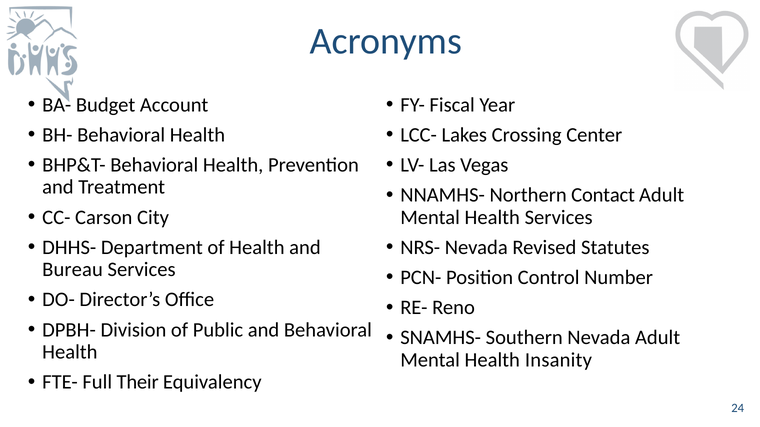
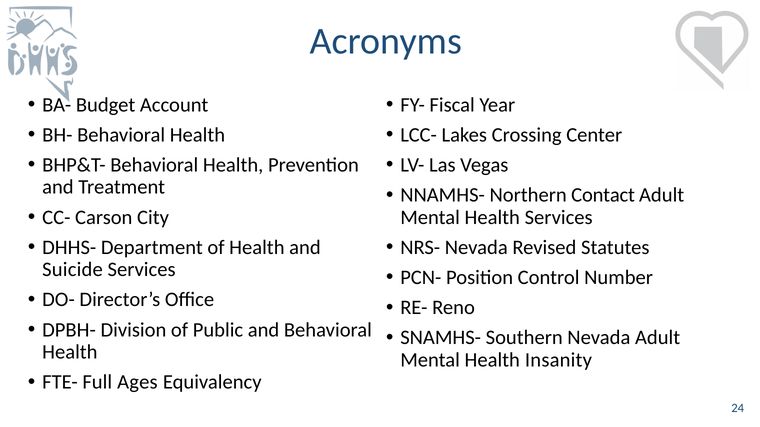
Bureau: Bureau -> Suicide
Their: Their -> Ages
